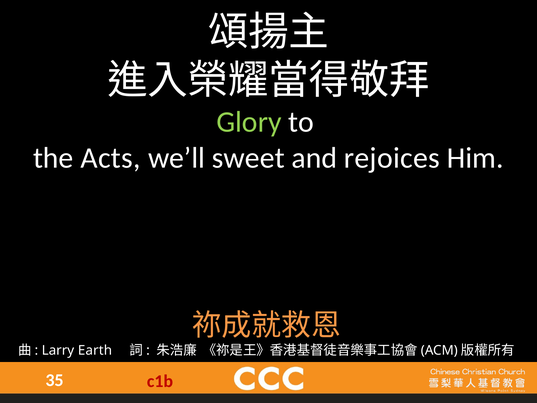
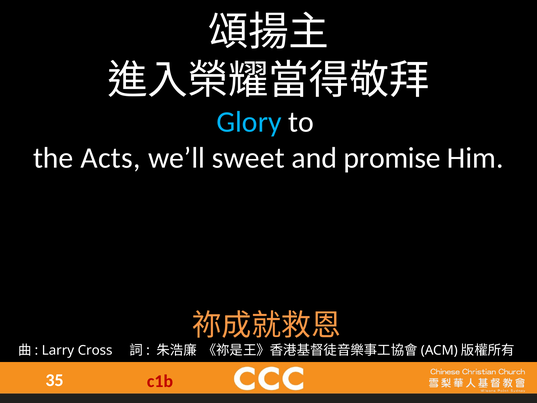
Glory colour: light green -> light blue
rejoices: rejoices -> promise
Earth: Earth -> Cross
